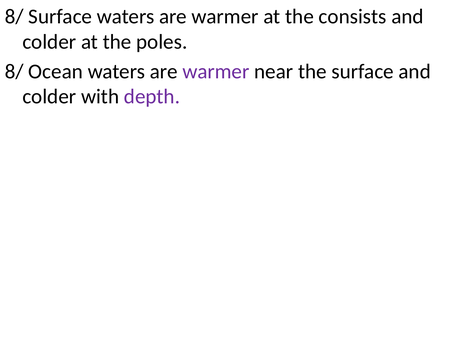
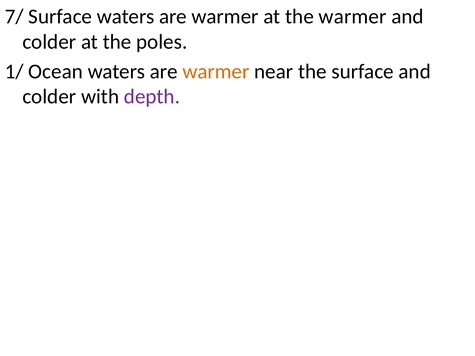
8/ at (14, 17): 8/ -> 7/
the consists: consists -> warmer
8/ at (14, 71): 8/ -> 1/
warmer at (216, 71) colour: purple -> orange
